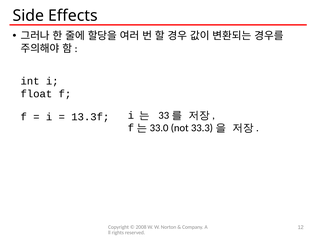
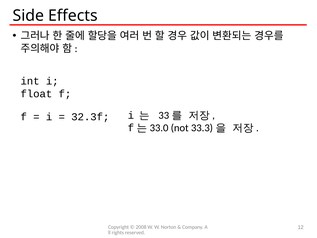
13.3f: 13.3f -> 32.3f
